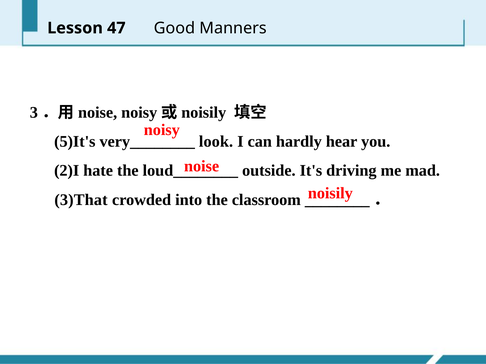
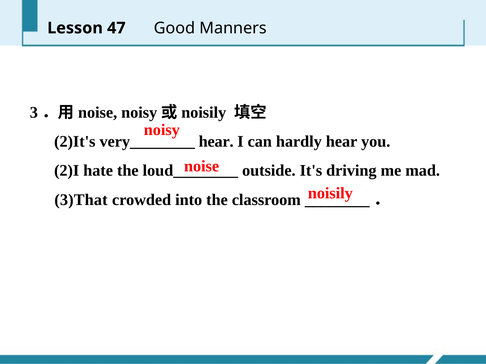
5)It's: 5)It's -> 2)It's
very________ look: look -> hear
